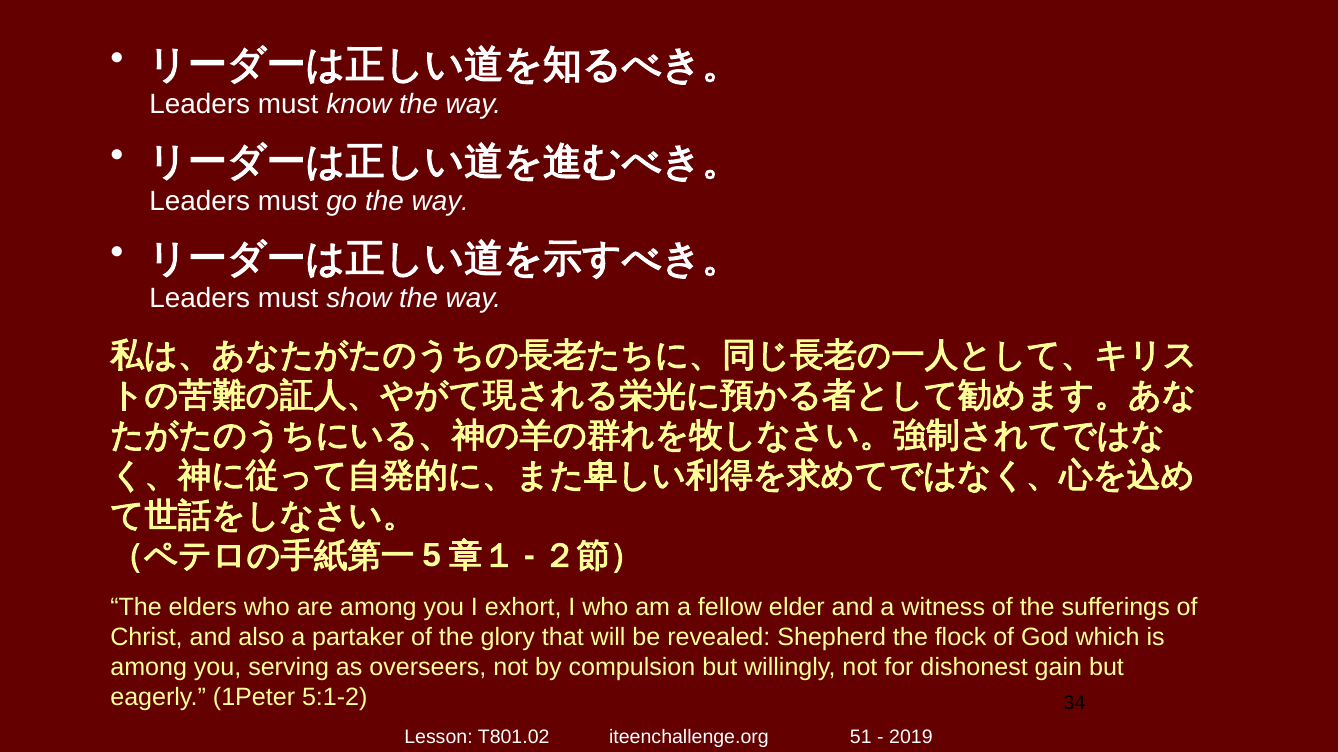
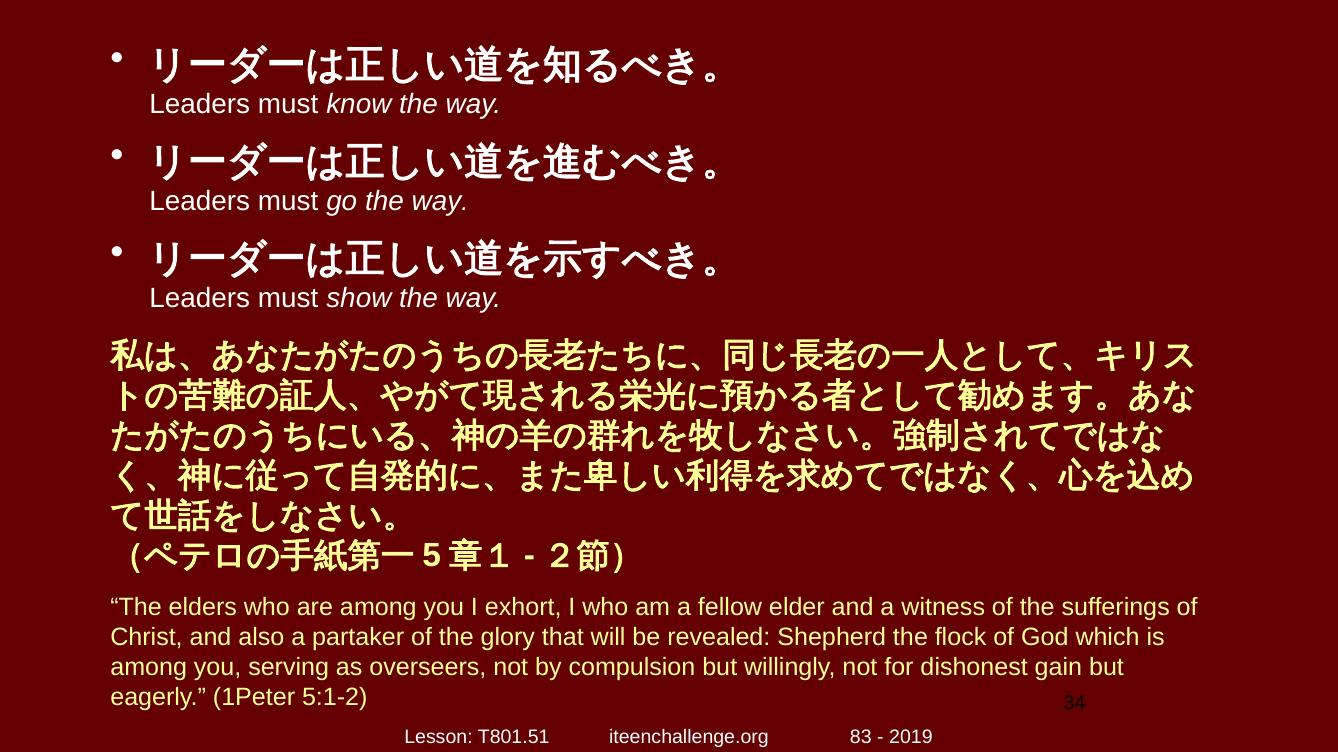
T801.02: T801.02 -> T801.51
51: 51 -> 83
